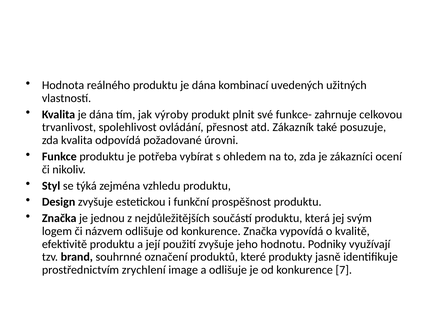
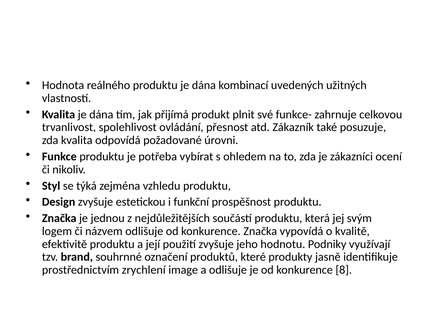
výroby: výroby -> přijímá
7: 7 -> 8
